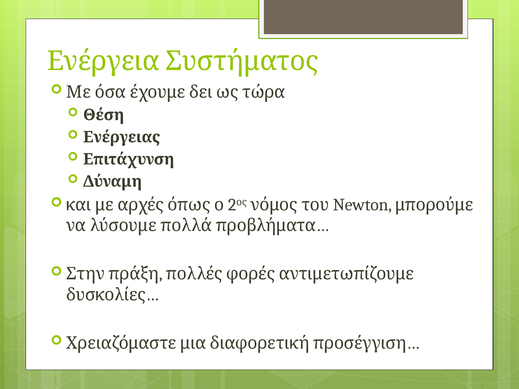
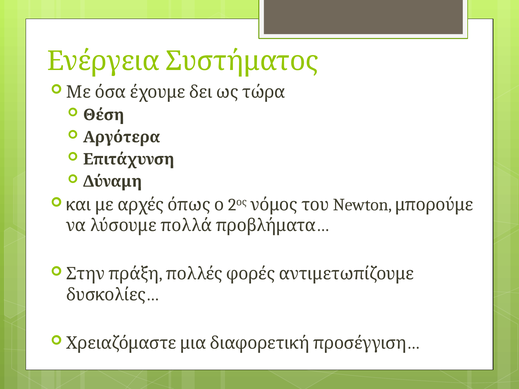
Ενέργειας: Ενέργειας -> Αργότερα
